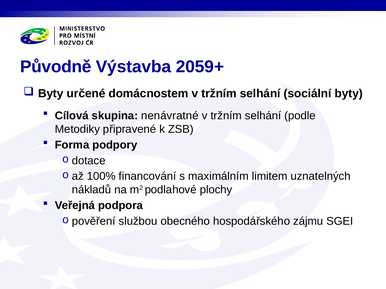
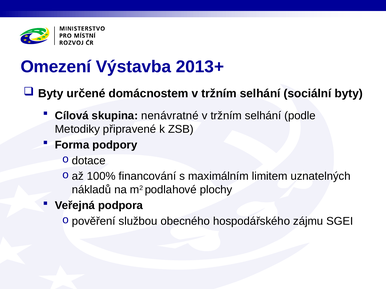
Původně: Původně -> Omezení
2059+: 2059+ -> 2013+
